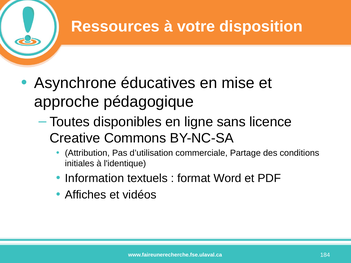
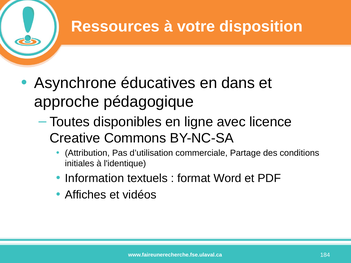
mise: mise -> dans
sans: sans -> avec
